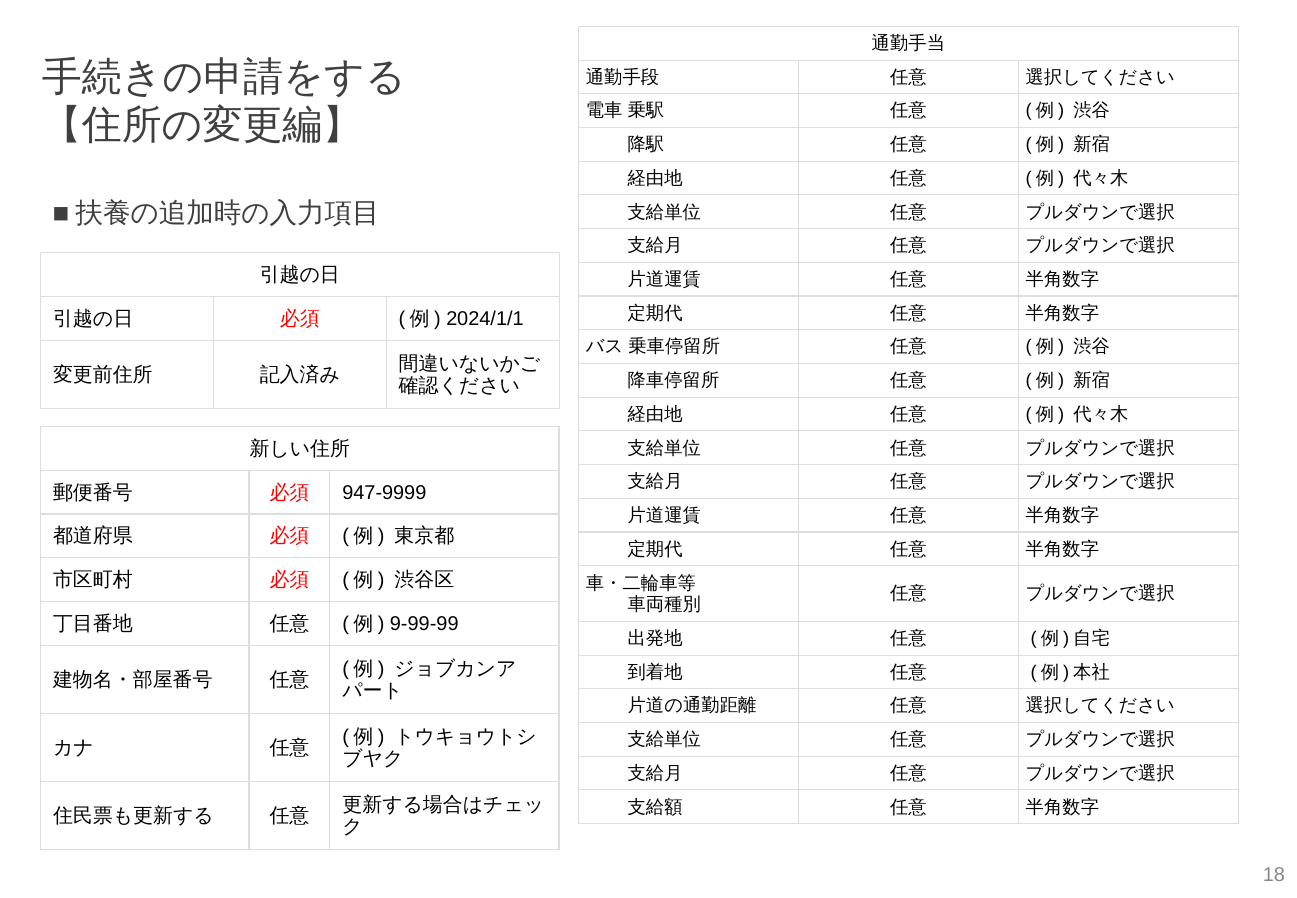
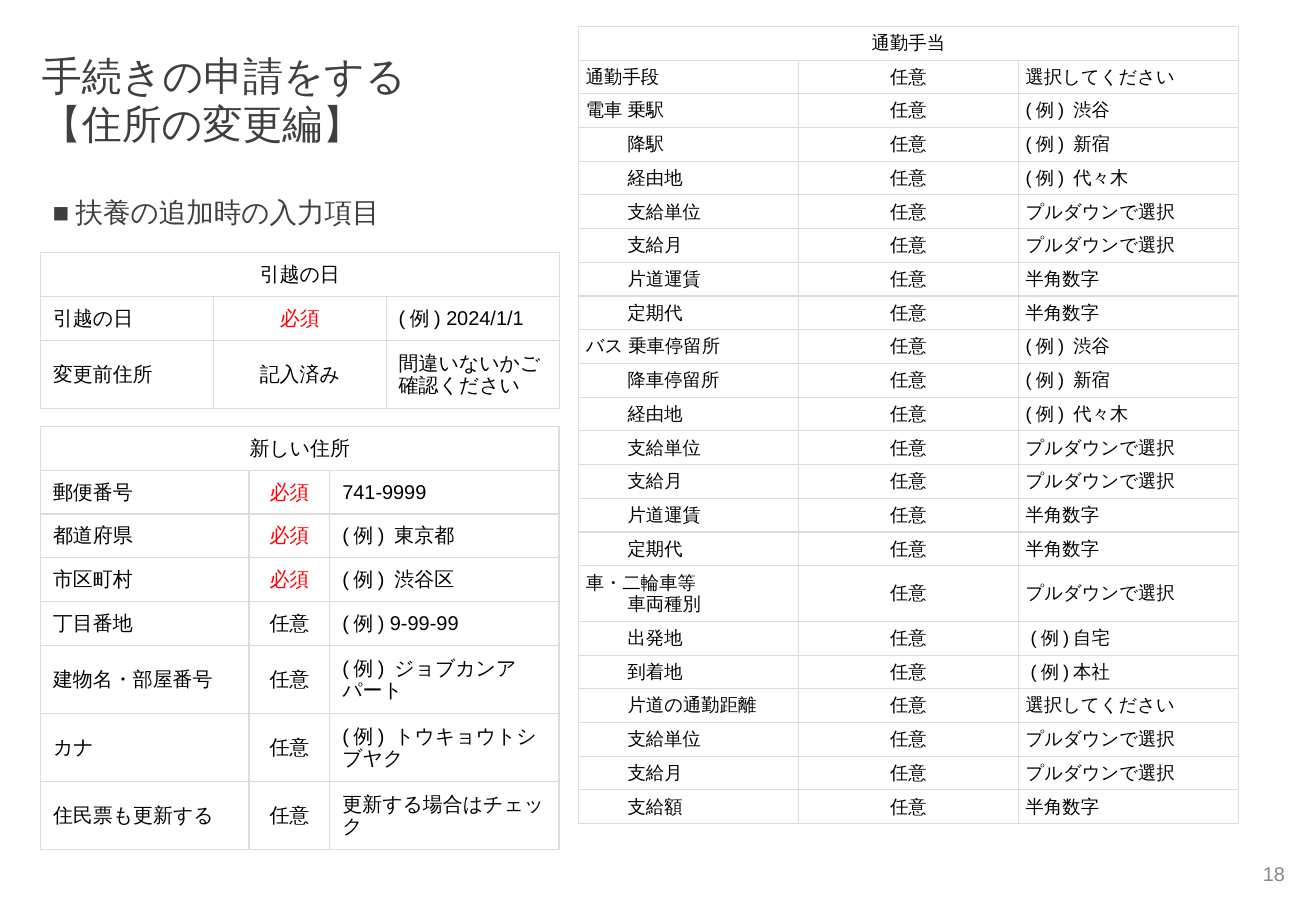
947-9999: 947-9999 -> 741-9999
